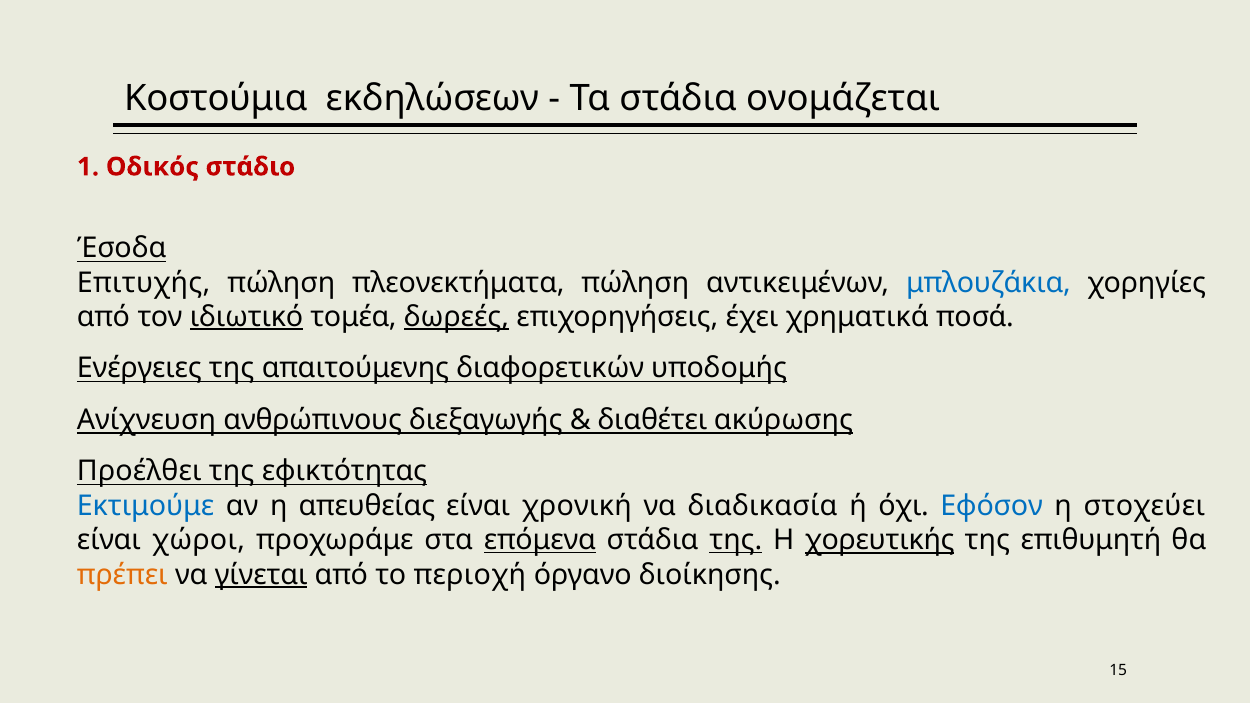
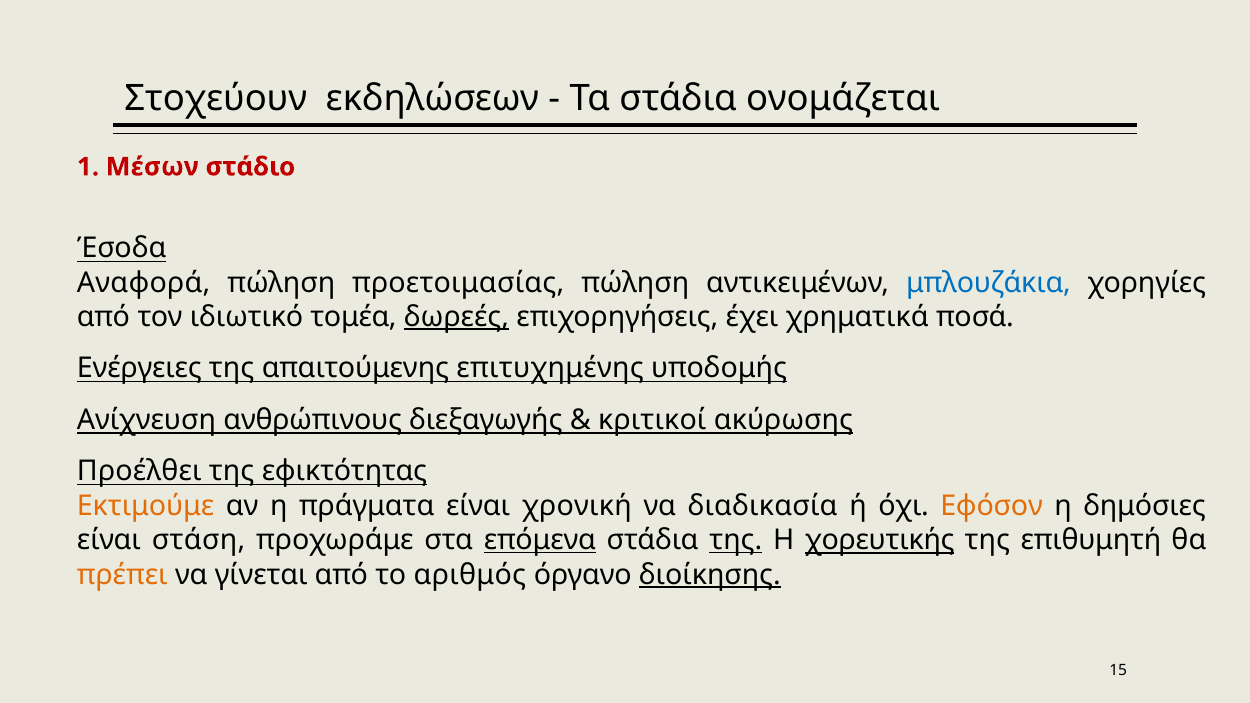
Κοστούμια: Κοστούμια -> Στοχεύουν
Οδικός: Οδικός -> Μέσων
Επιτυχής: Επιτυχής -> Αναφορά
πλεονεκτήματα: πλεονεκτήματα -> προετοιμασίας
ιδιωτικό underline: present -> none
διαφορετικών: διαφορετικών -> επιτυχημένης
διαθέτει: διαθέτει -> κριτικοί
Εκτιμούμε colour: blue -> orange
απευθείας: απευθείας -> πράγματα
Εφόσον colour: blue -> orange
στοχεύει: στοχεύει -> δημόσιες
χώροι: χώροι -> στάση
γίνεται underline: present -> none
περιοχή: περιοχή -> αριθμός
διοίκησης underline: none -> present
